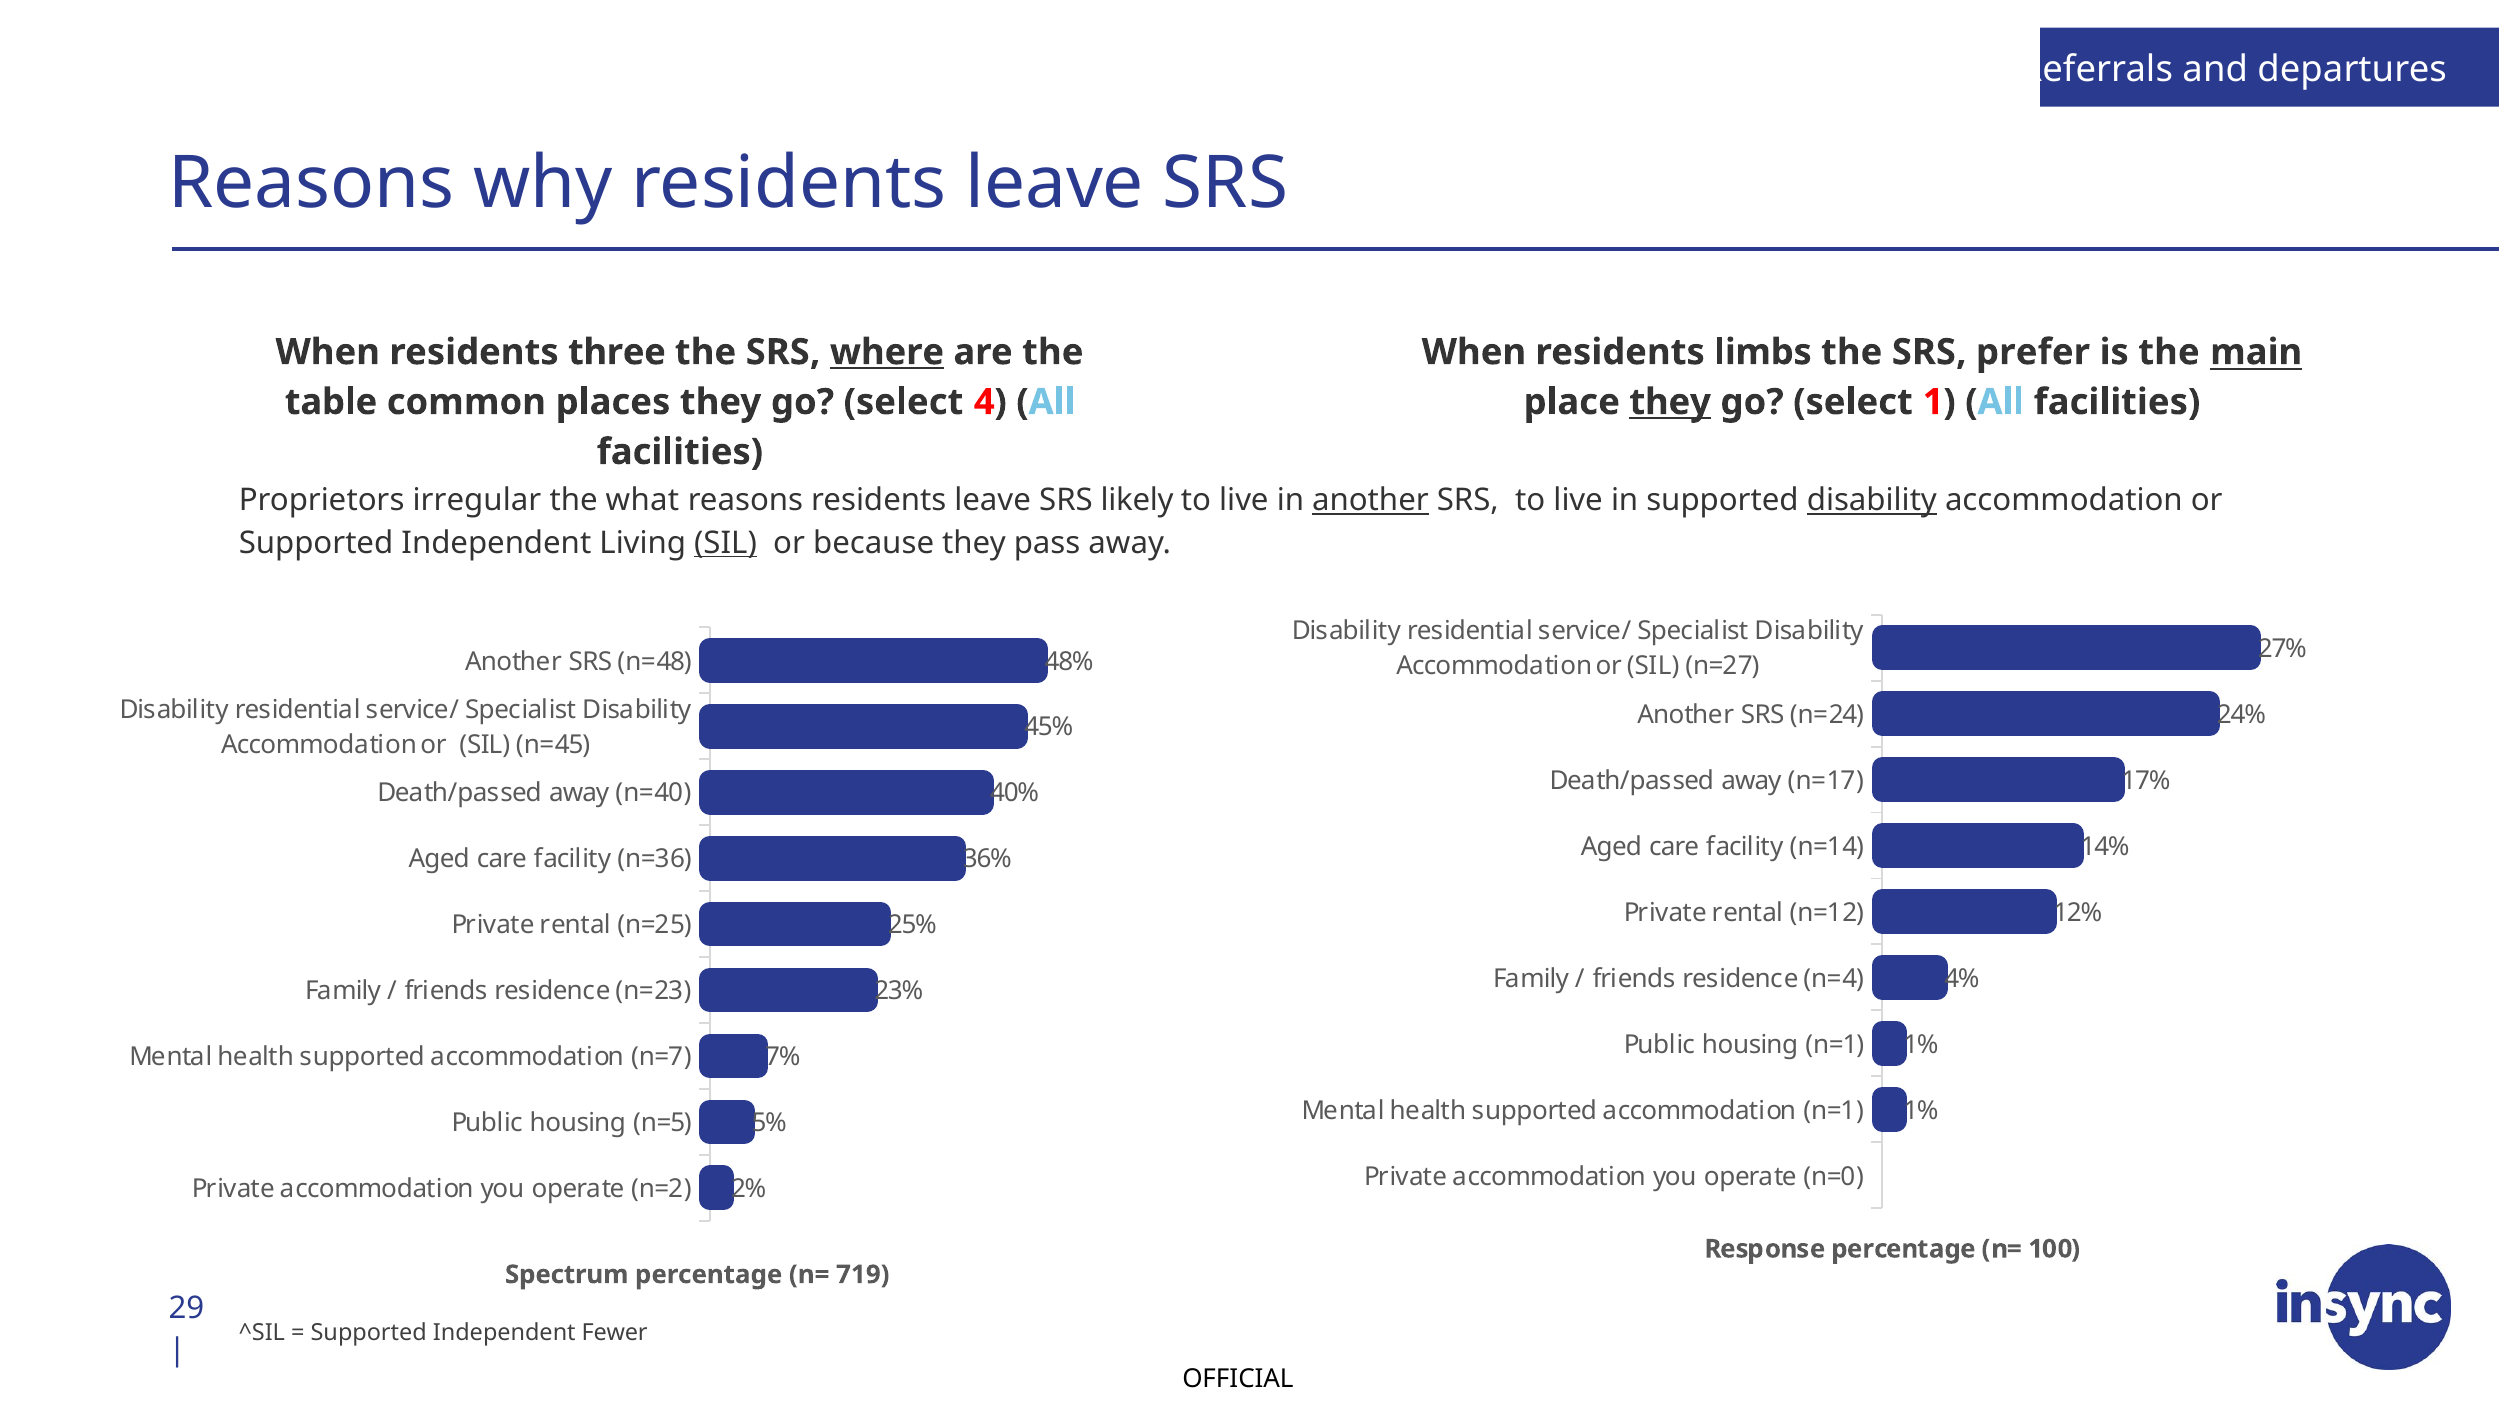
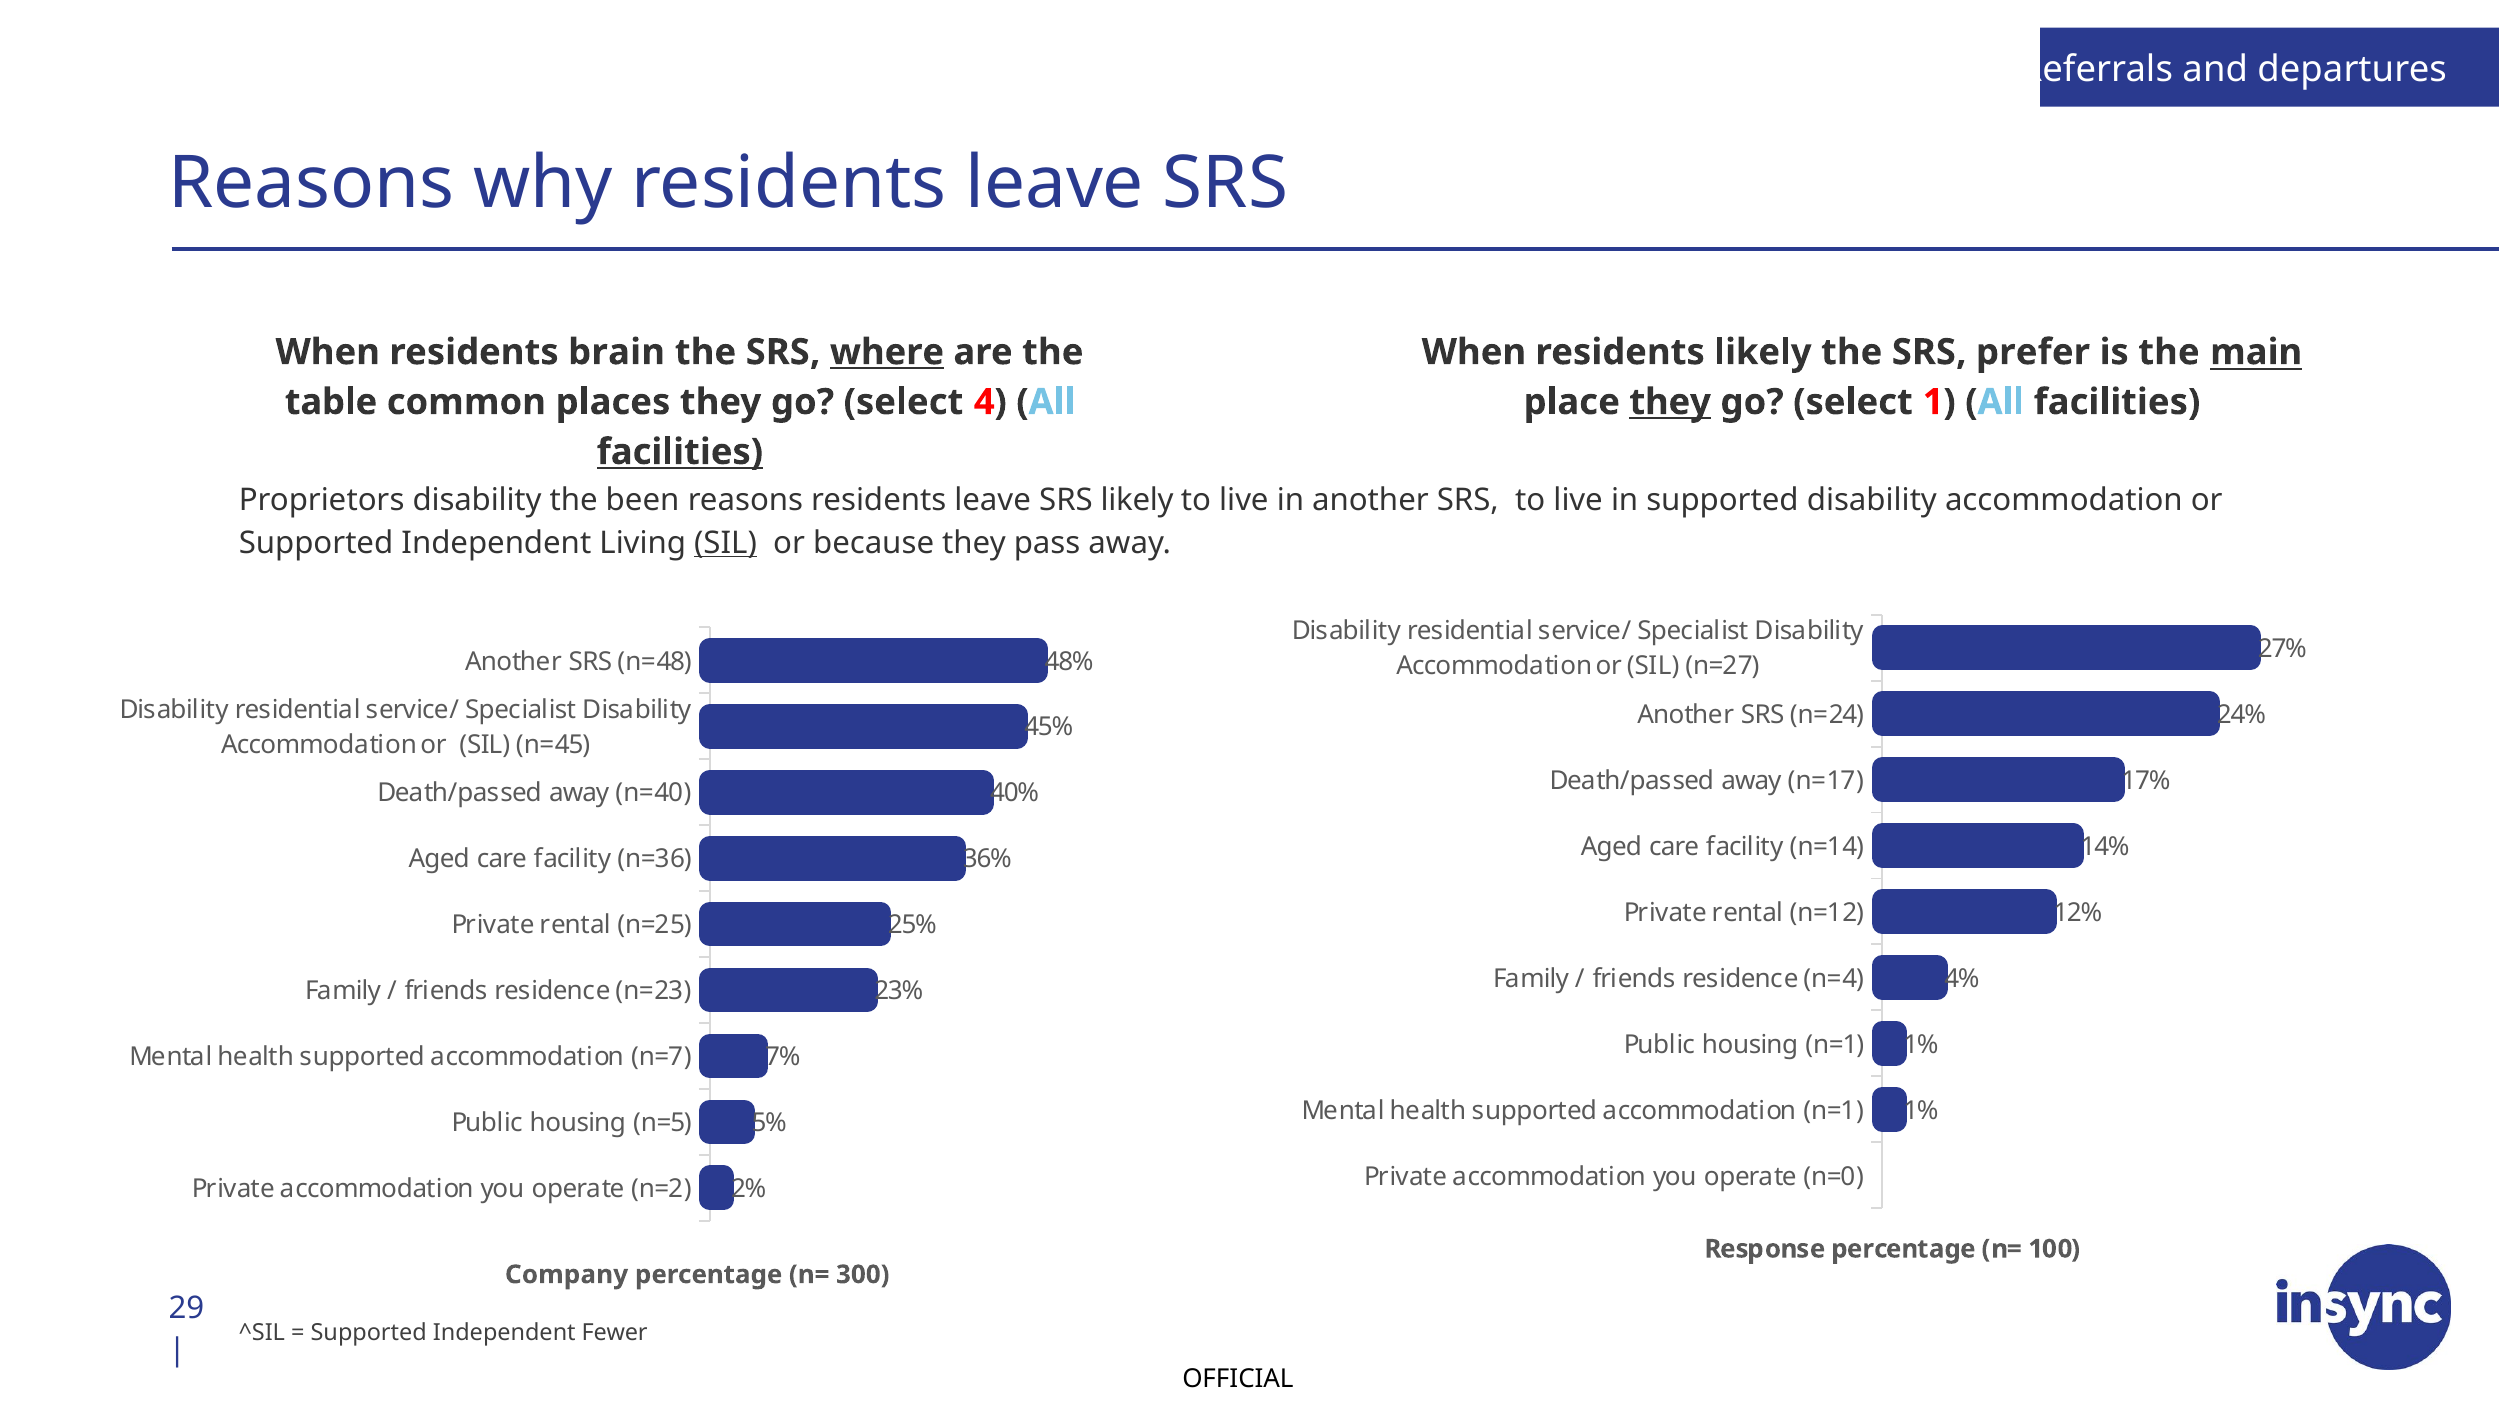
three: three -> brain
residents limbs: limbs -> likely
facilities at (680, 452) underline: none -> present
Proprietors irregular: irregular -> disability
what: what -> been
another at (1370, 500) underline: present -> none
disability at (1872, 500) underline: present -> none
Spectrum: Spectrum -> Company
719: 719 -> 300
